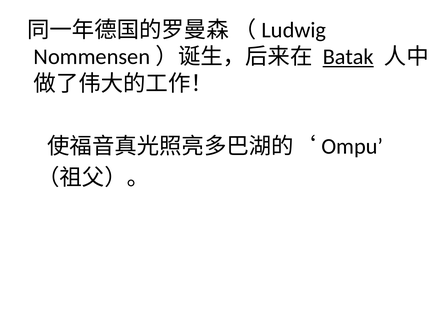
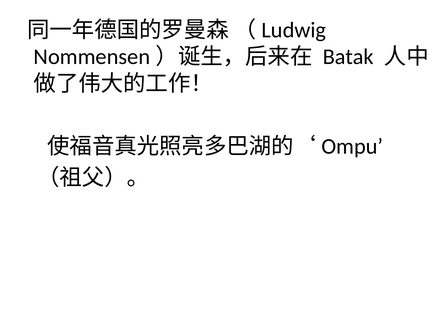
Batak underline: present -> none
